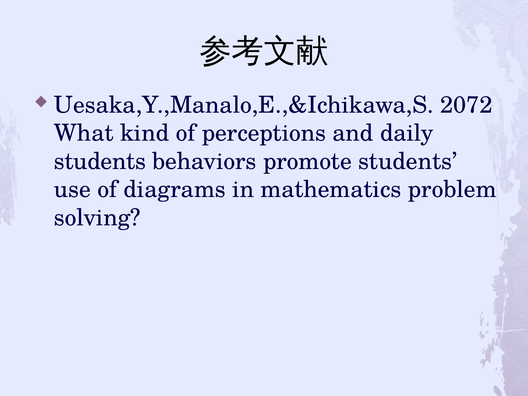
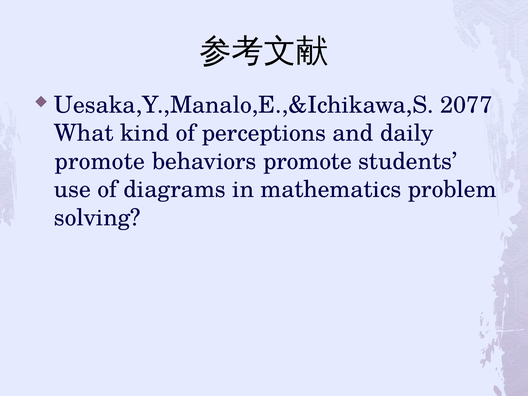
2072: 2072 -> 2077
students at (100, 161): students -> promote
